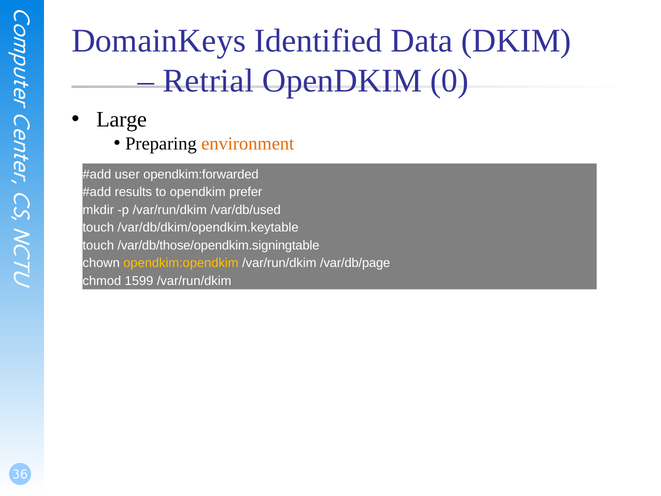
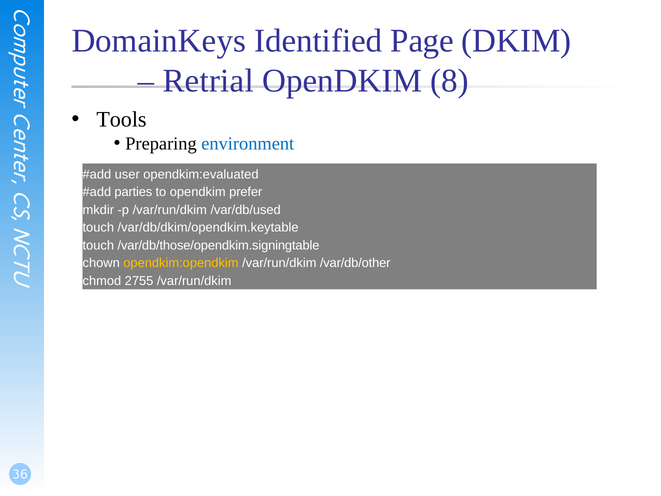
Data: Data -> Page
0: 0 -> 8
Large: Large -> Tools
environment colour: orange -> blue
opendkim:forwarded: opendkim:forwarded -> opendkim:evaluated
results: results -> parties
/var/db/page: /var/db/page -> /var/db/other
1599: 1599 -> 2755
